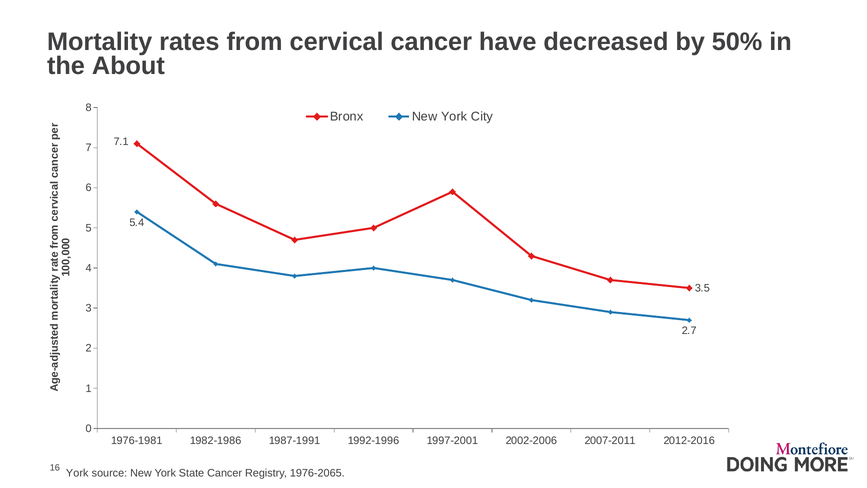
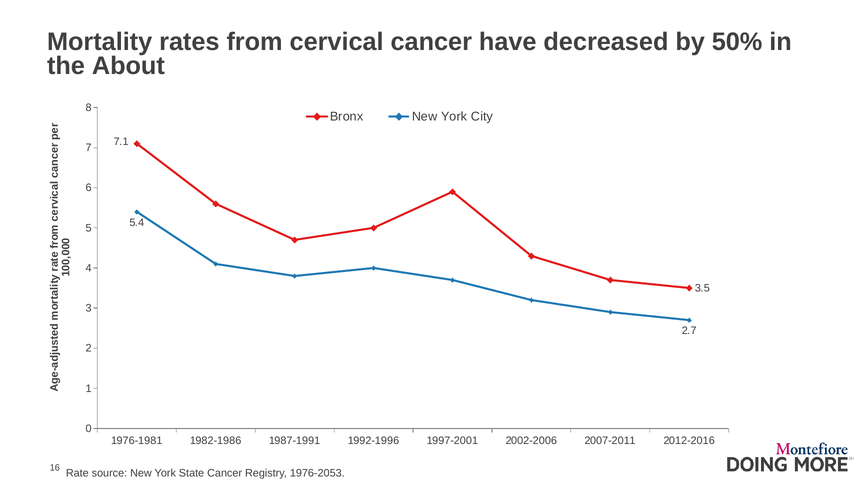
York at (77, 473): York -> Rate
1976-2065: 1976-2065 -> 1976-2053
